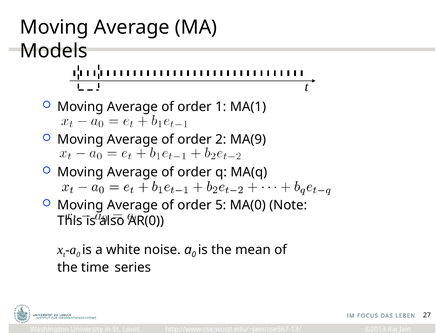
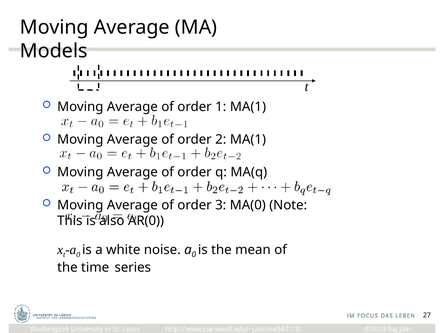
MA(9 at (248, 140): MA(9 -> MA(1
5: 5 -> 3
